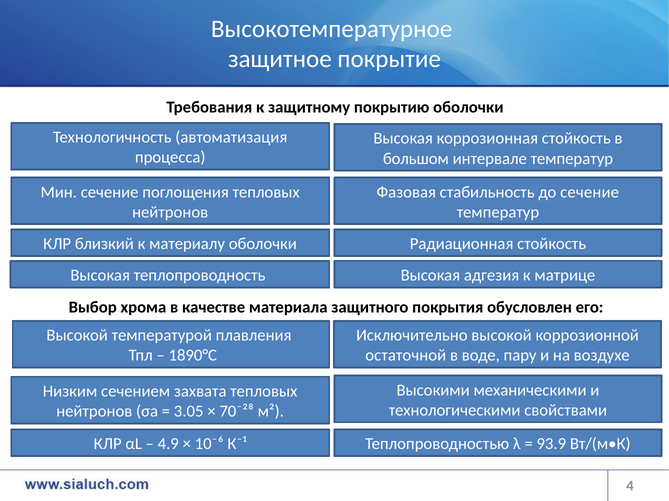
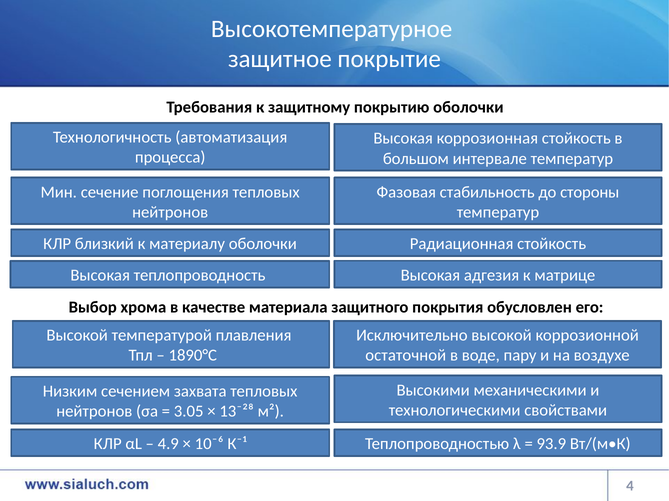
до сечение: сечение -> стороны
70⁻²⁸: 70⁻²⁸ -> 13⁻²⁸
